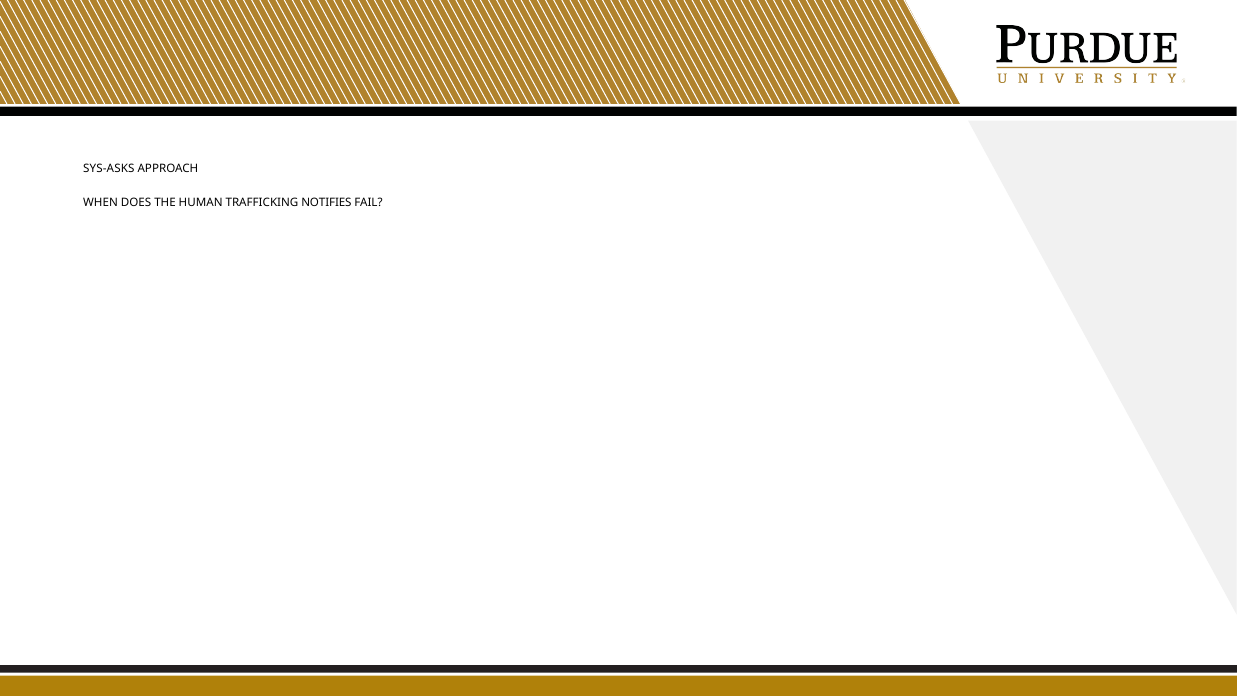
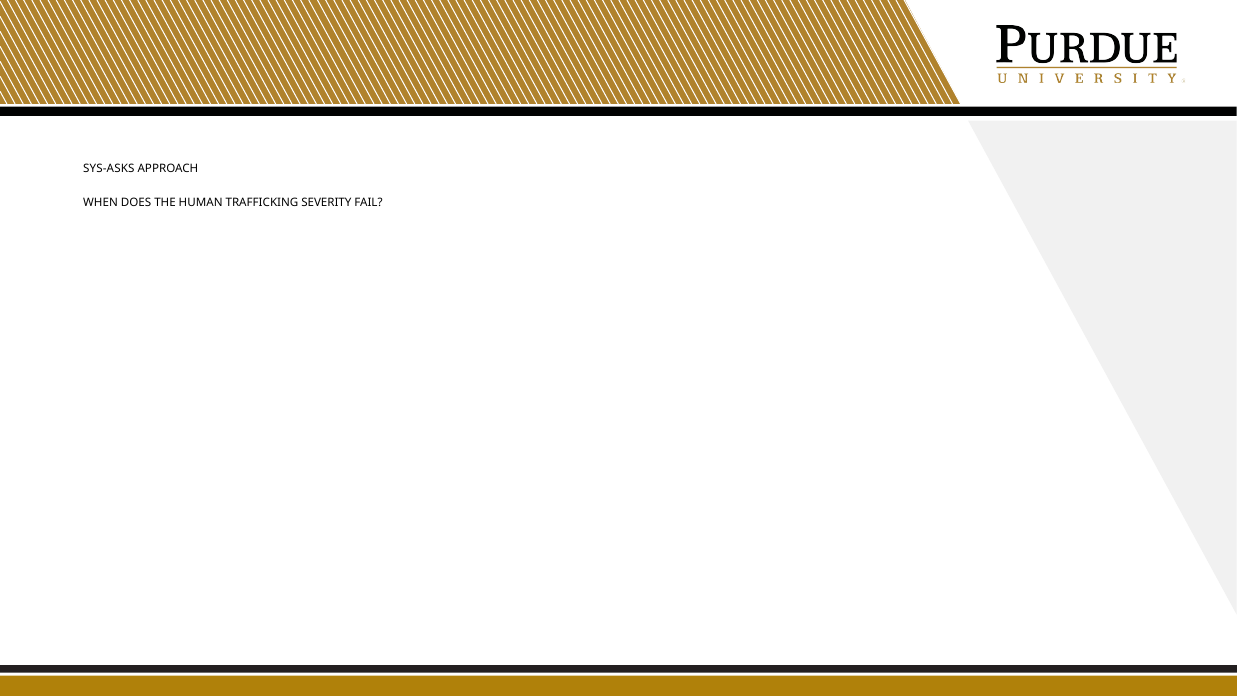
NOTIFIES: NOTIFIES -> SEVERITY
